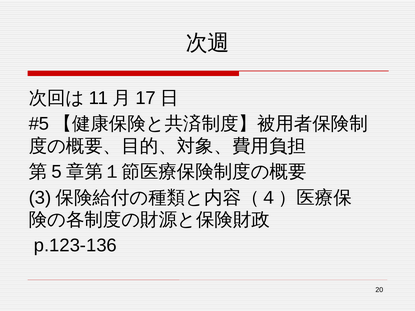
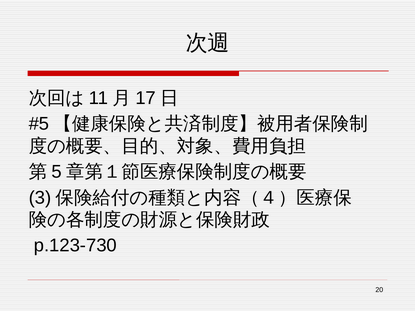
p.123-136: p.123-136 -> p.123-730
